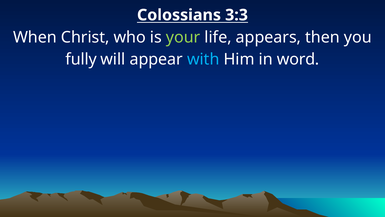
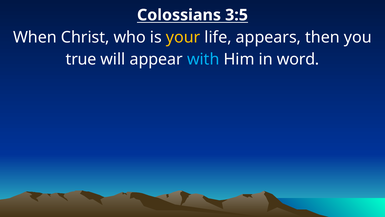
3:3: 3:3 -> 3:5
your colour: light green -> yellow
fully: fully -> true
